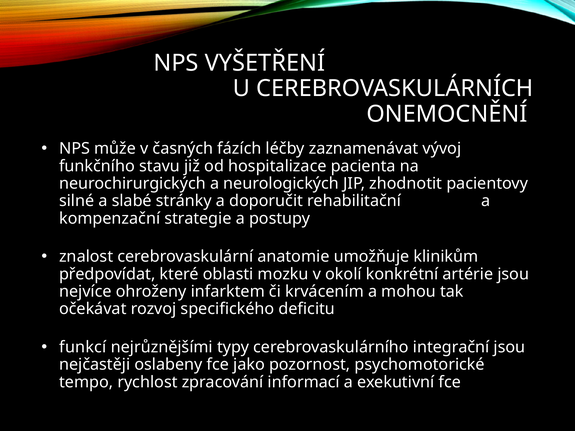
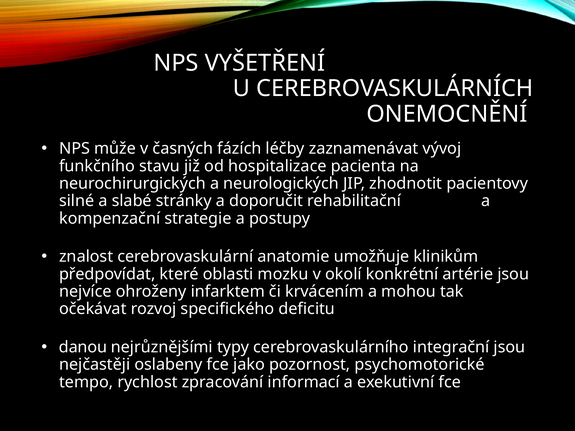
funkcí: funkcí -> danou
